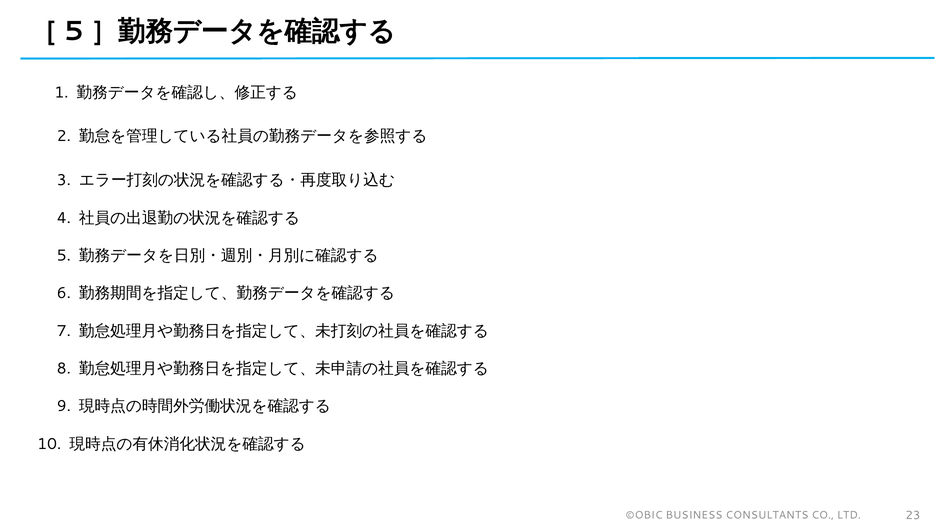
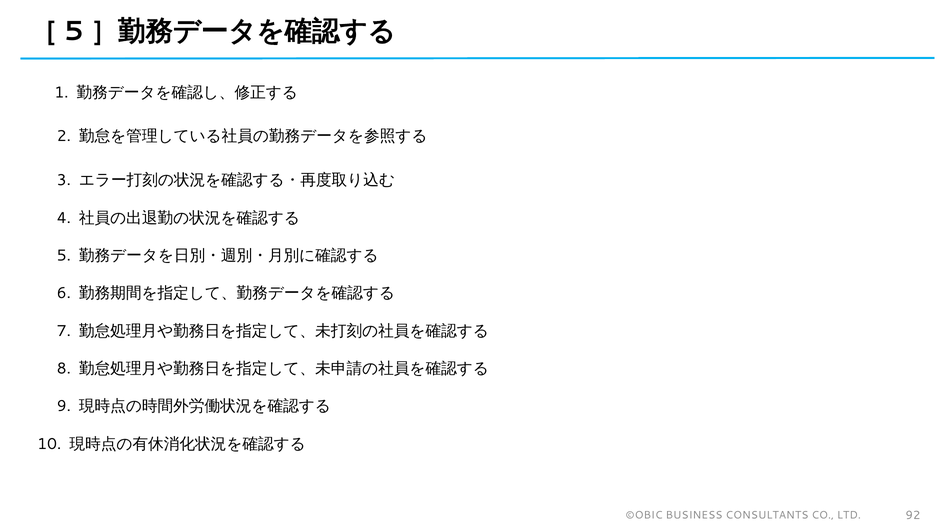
23: 23 -> 92
